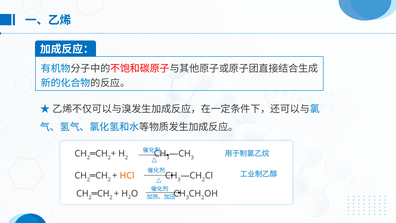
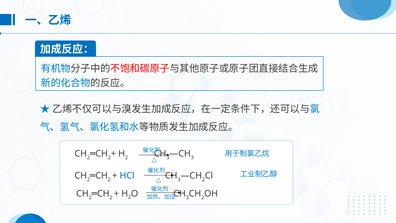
HCl colour: orange -> blue
